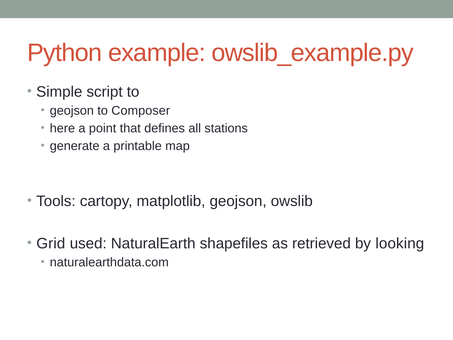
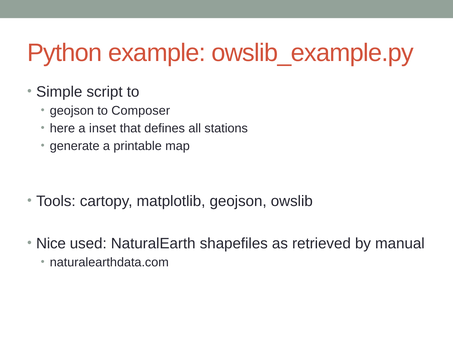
point: point -> inset
Grid: Grid -> Nice
looking: looking -> manual
